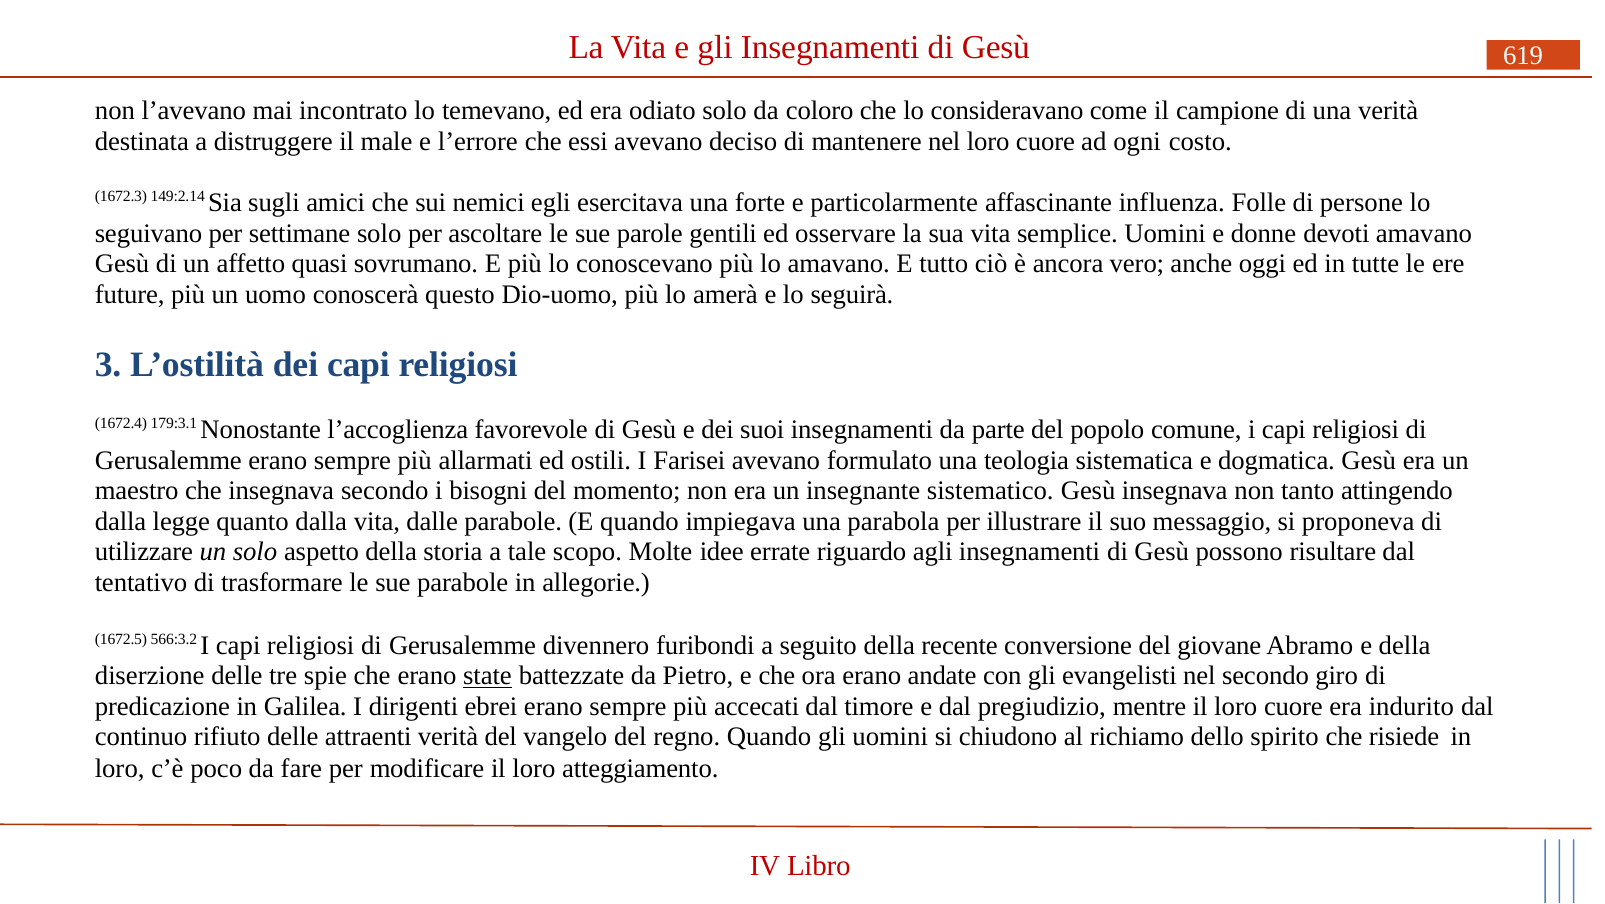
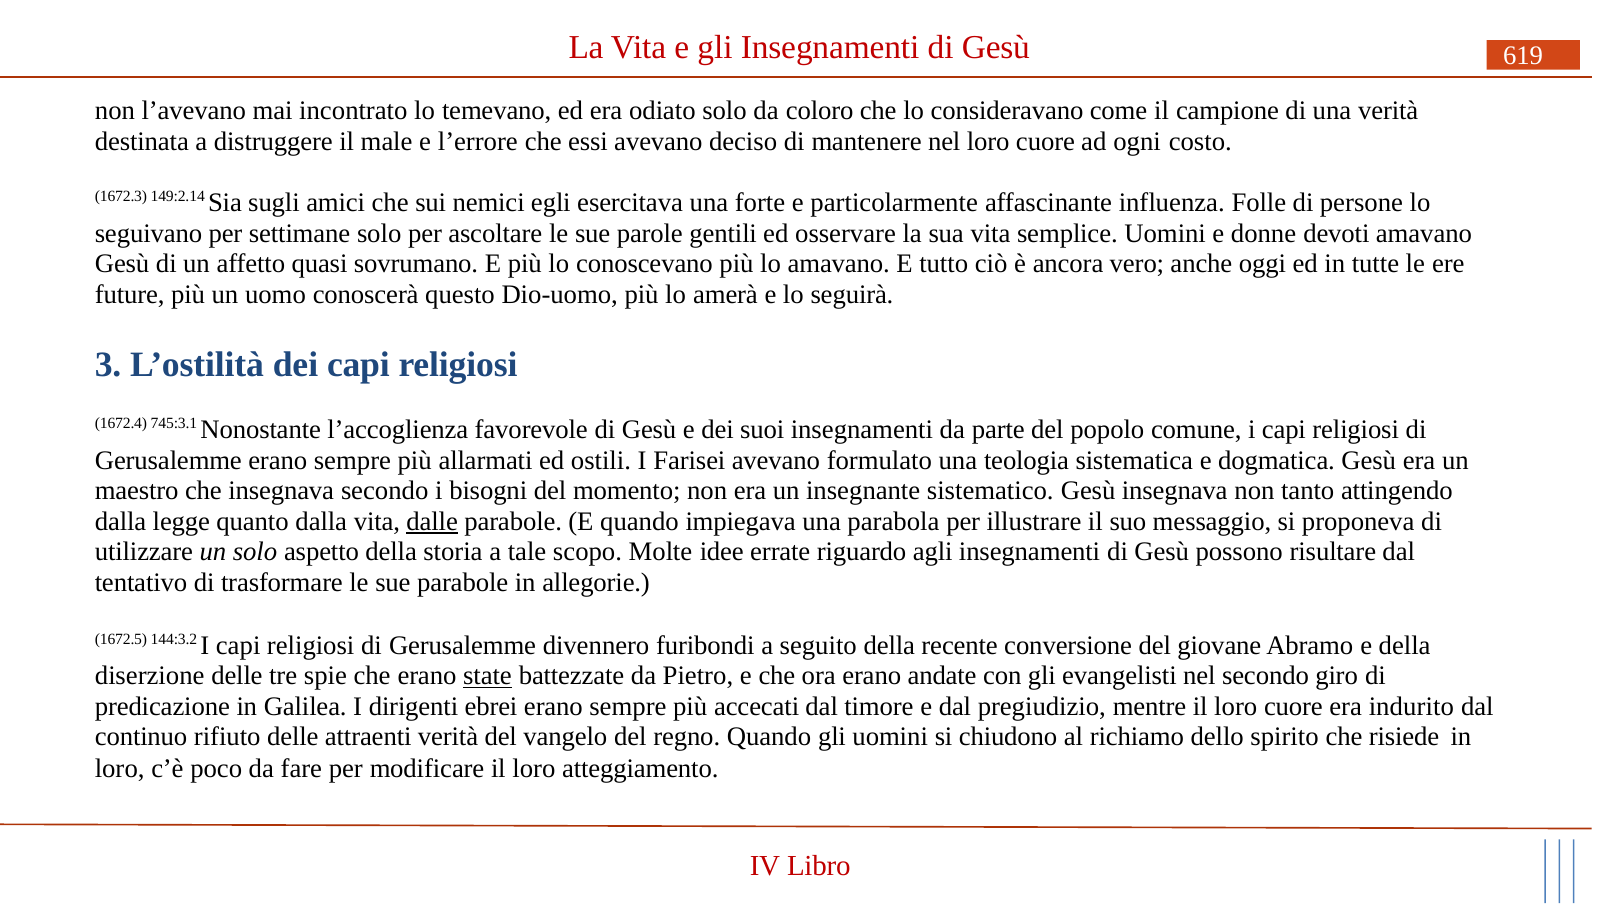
179:3.1: 179:3.1 -> 745:3.1
dalle underline: none -> present
566:3.2: 566:3.2 -> 144:3.2
